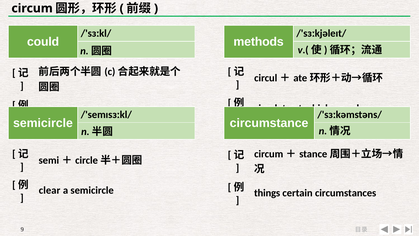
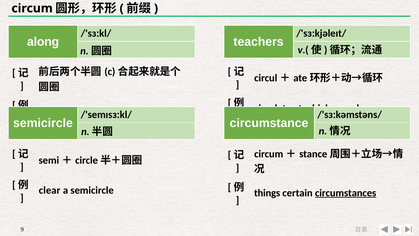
could: could -> along
methods: methods -> teachers
circumstances underline: none -> present
